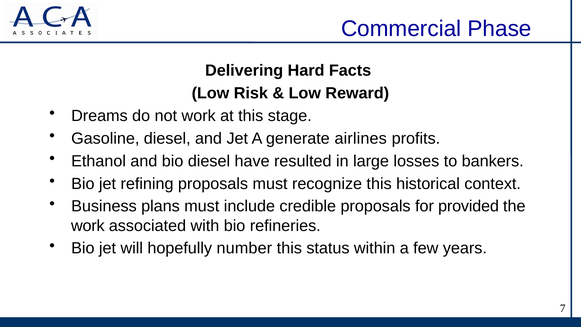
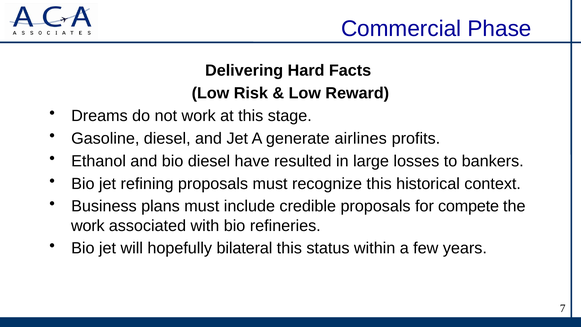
provided: provided -> compete
number: number -> bilateral
